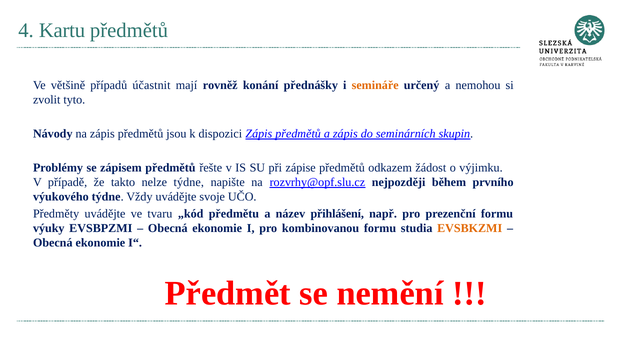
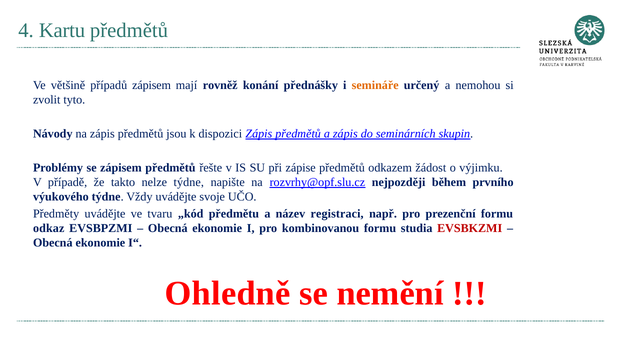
případů účastnit: účastnit -> zápisem
přihlášení: přihlášení -> registraci
výuky: výuky -> odkaz
EVSBKZMI colour: orange -> red
Předmět: Předmět -> Ohledně
